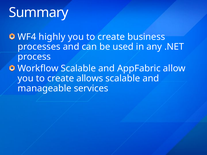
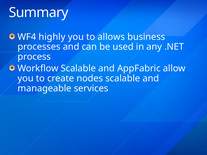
create at (111, 37): create -> allows
allows: allows -> nodes
